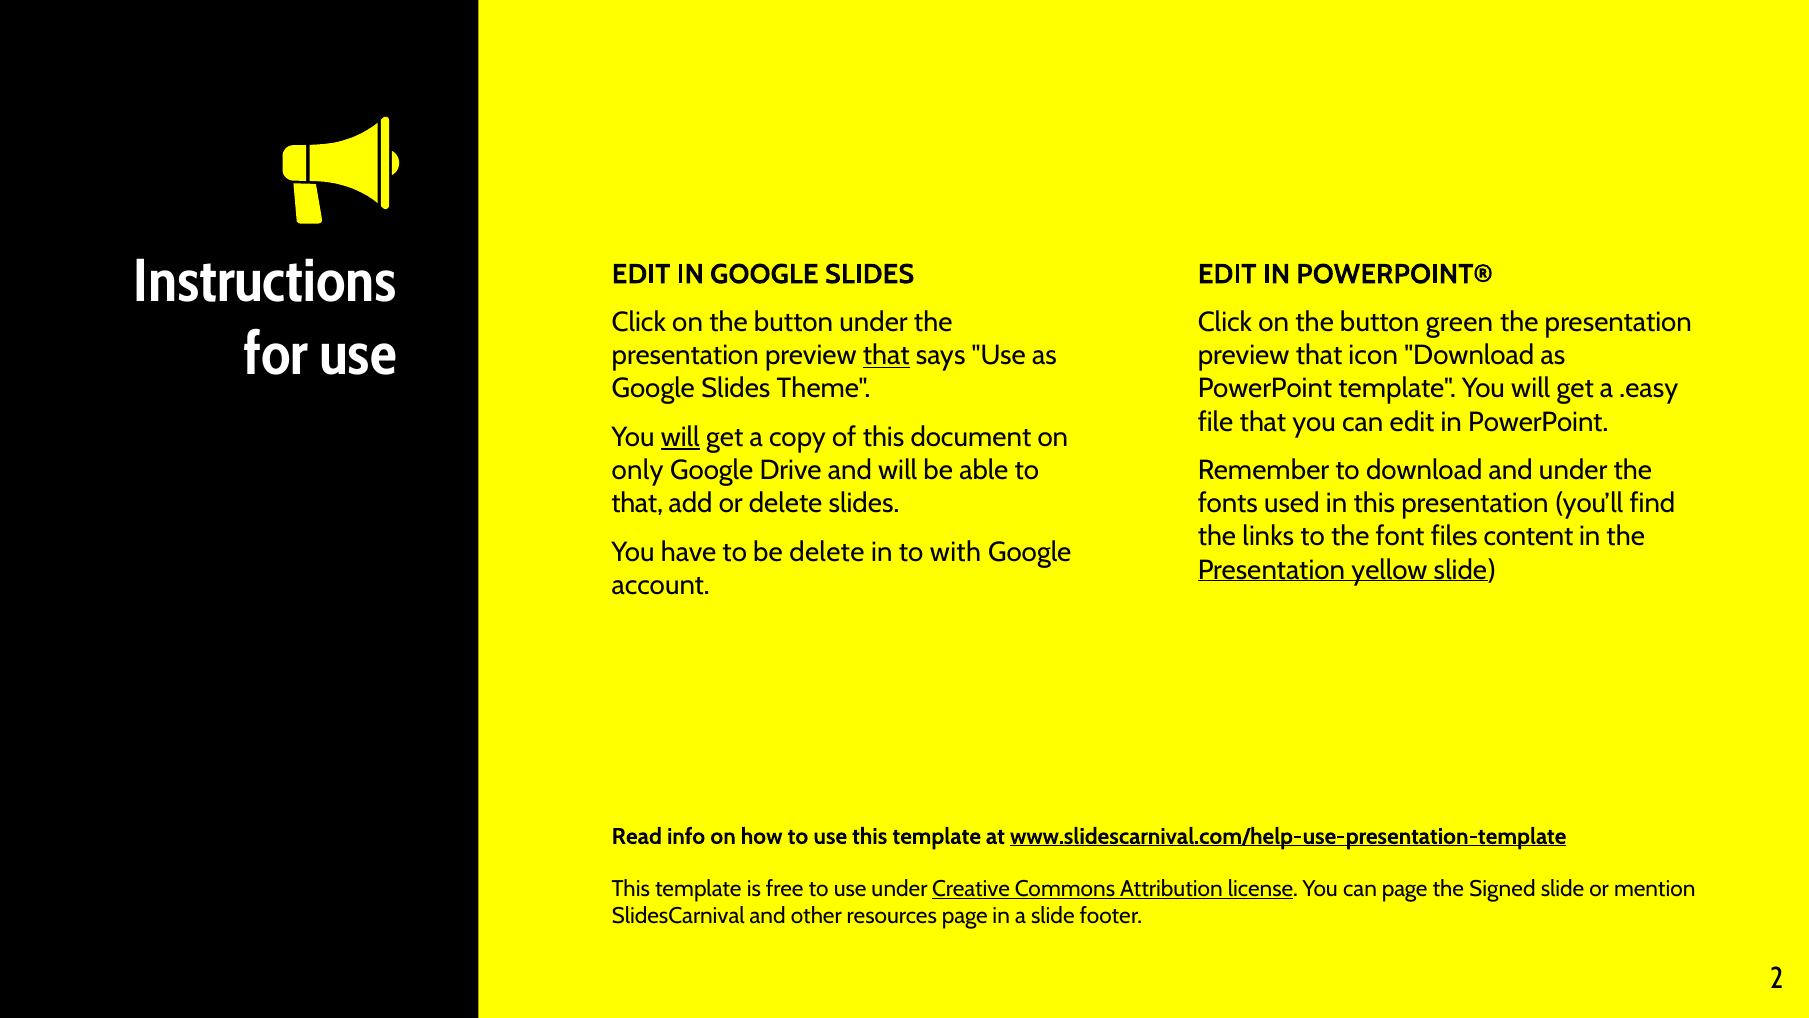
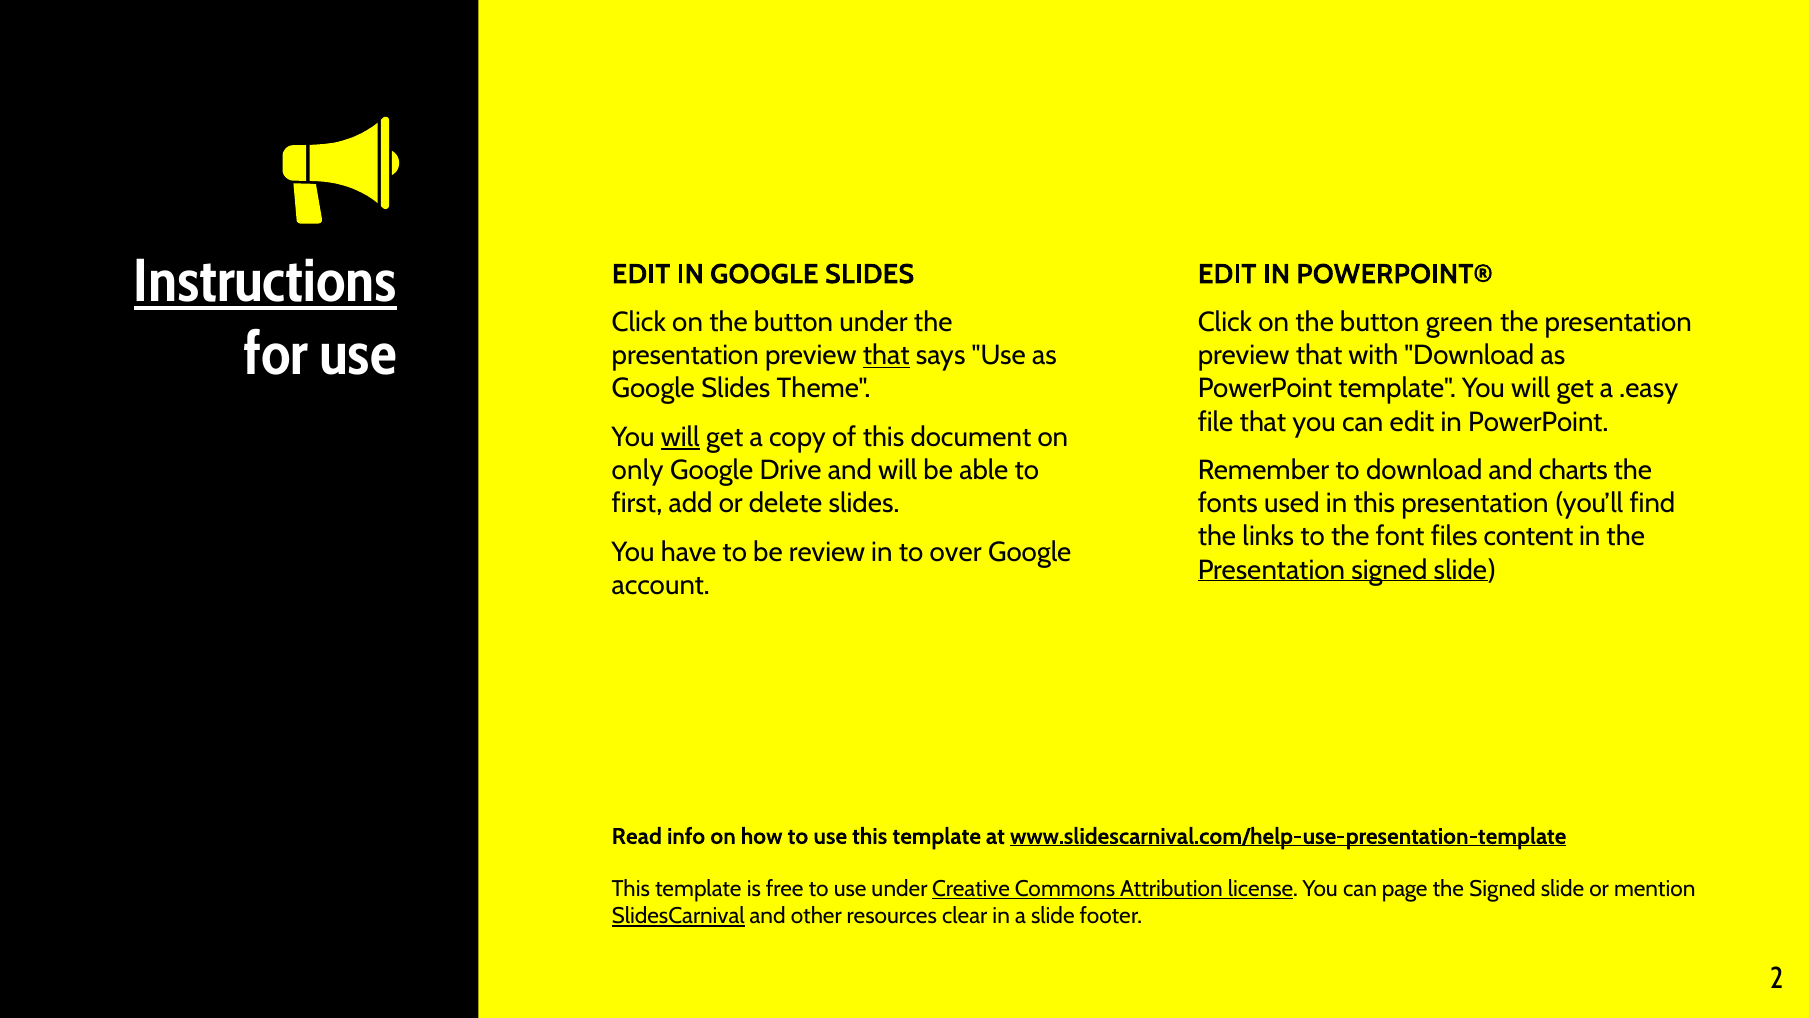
Instructions underline: none -> present
icon: icon -> with
and under: under -> charts
that at (637, 503): that -> first
be delete: delete -> review
with: with -> over
Presentation yellow: yellow -> signed
SlidesCarnival underline: none -> present
resources page: page -> clear
